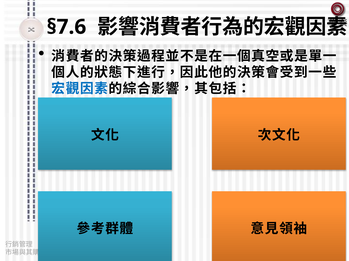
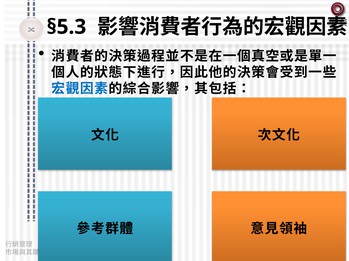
§7.6: §7.6 -> §5.3
